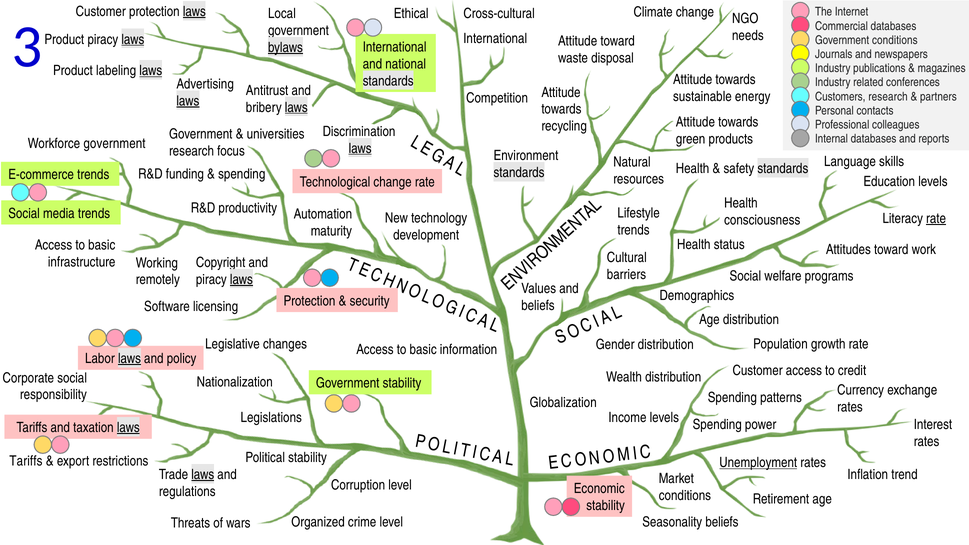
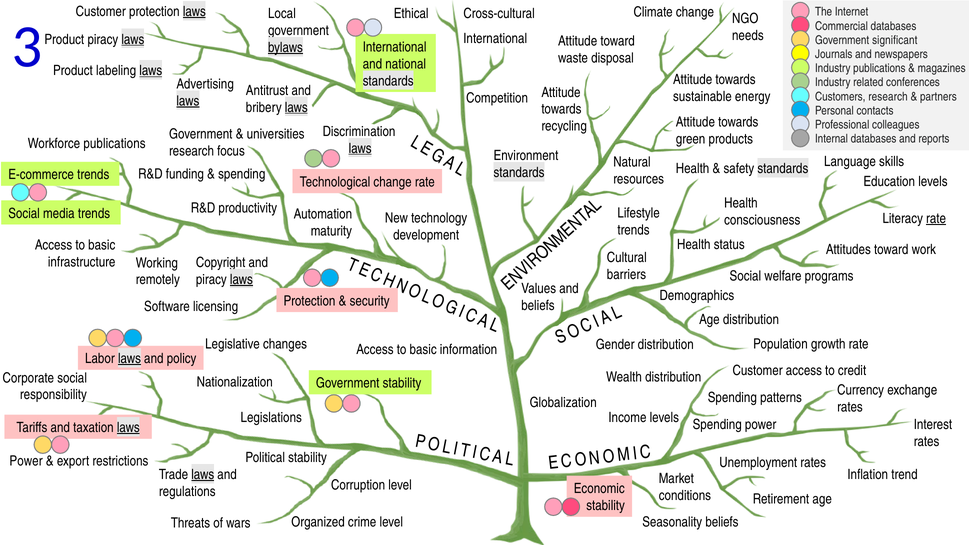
Government conditions: conditions -> significant
Workforce government: government -> publications
Tariffs at (26, 461): Tariffs -> Power
Unemployment underline: present -> none
